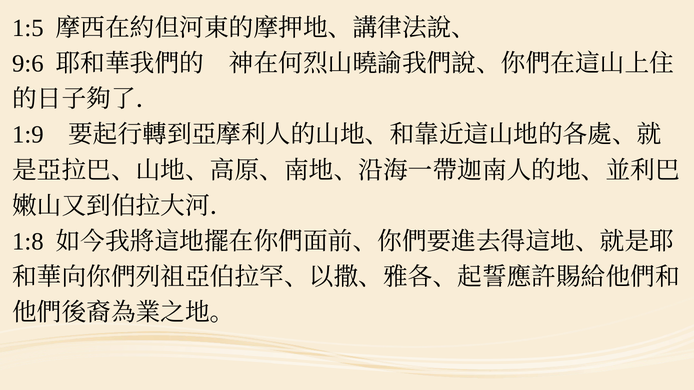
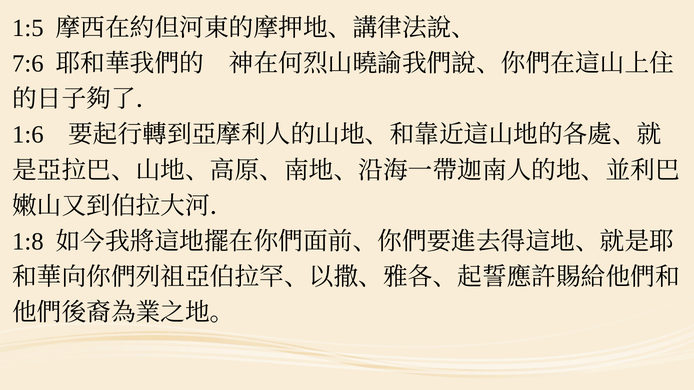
9:6: 9:6 -> 7:6
1:9: 1:9 -> 1:6
